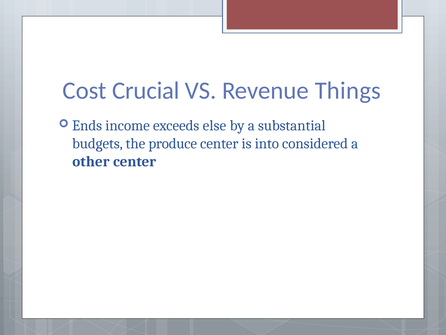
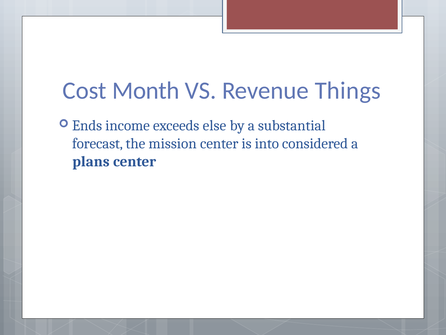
Crucial: Crucial -> Month
budgets: budgets -> forecast
produce: produce -> mission
other: other -> plans
